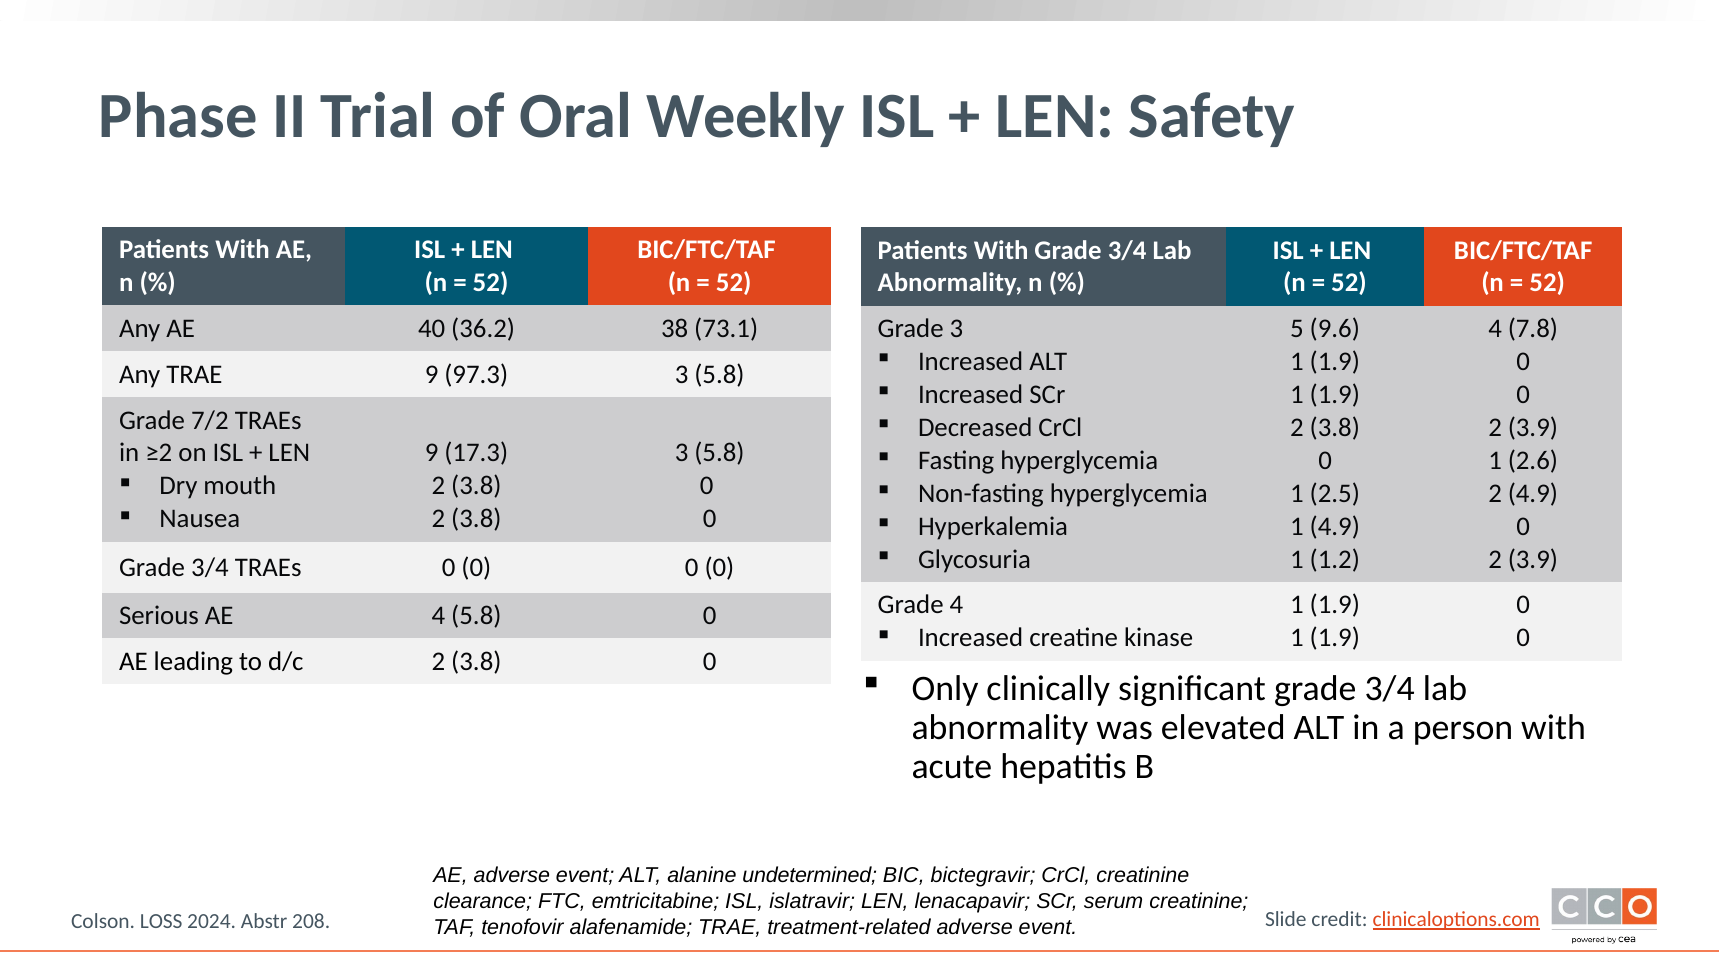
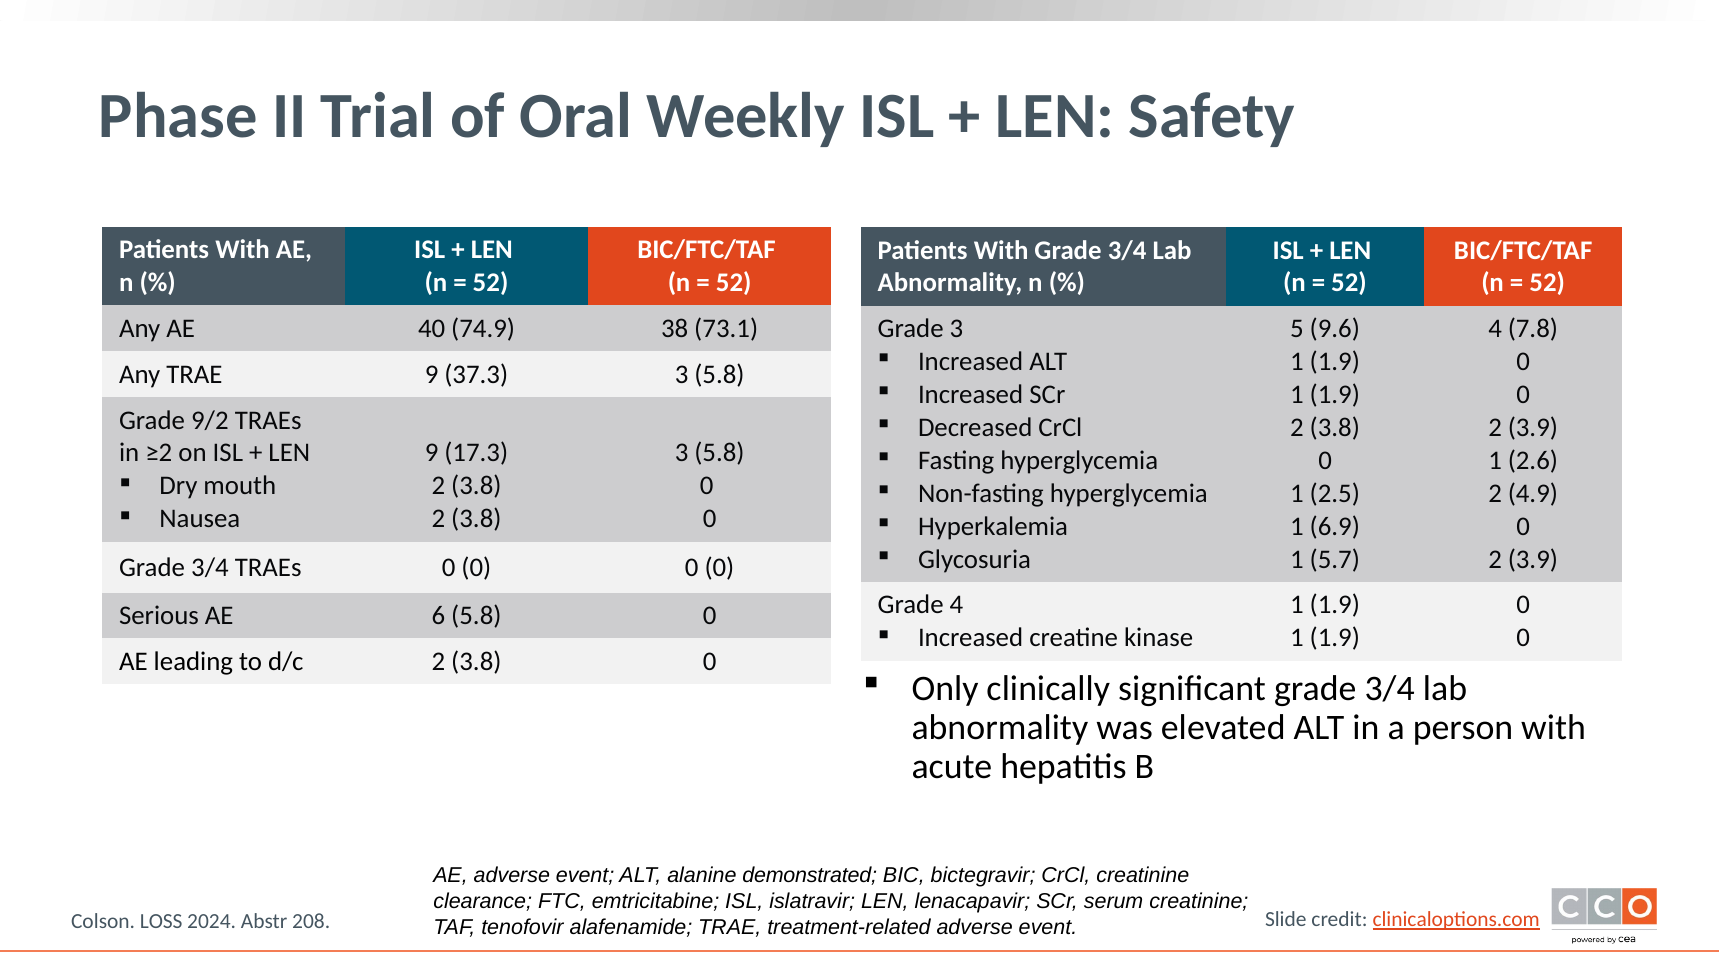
36.2: 36.2 -> 74.9
97.3: 97.3 -> 37.3
7/2: 7/2 -> 9/2
1 4.9: 4.9 -> 6.9
1.2: 1.2 -> 5.7
AE 4: 4 -> 6
undetermined: undetermined -> demonstrated
